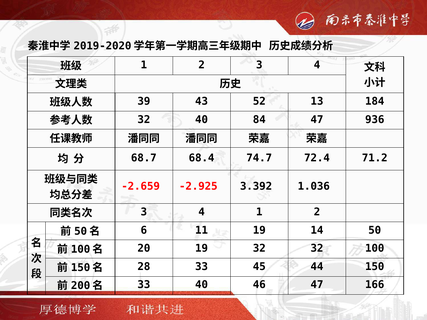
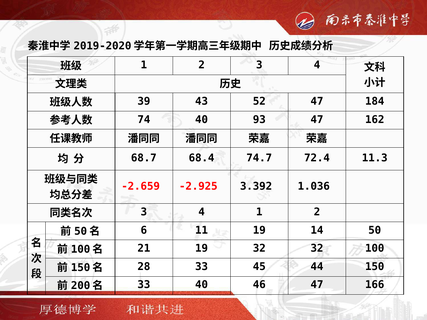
52 13: 13 -> 47
32 at (144, 120): 32 -> 74
84: 84 -> 93
936: 936 -> 162
71.2: 71.2 -> 11.3
20: 20 -> 21
